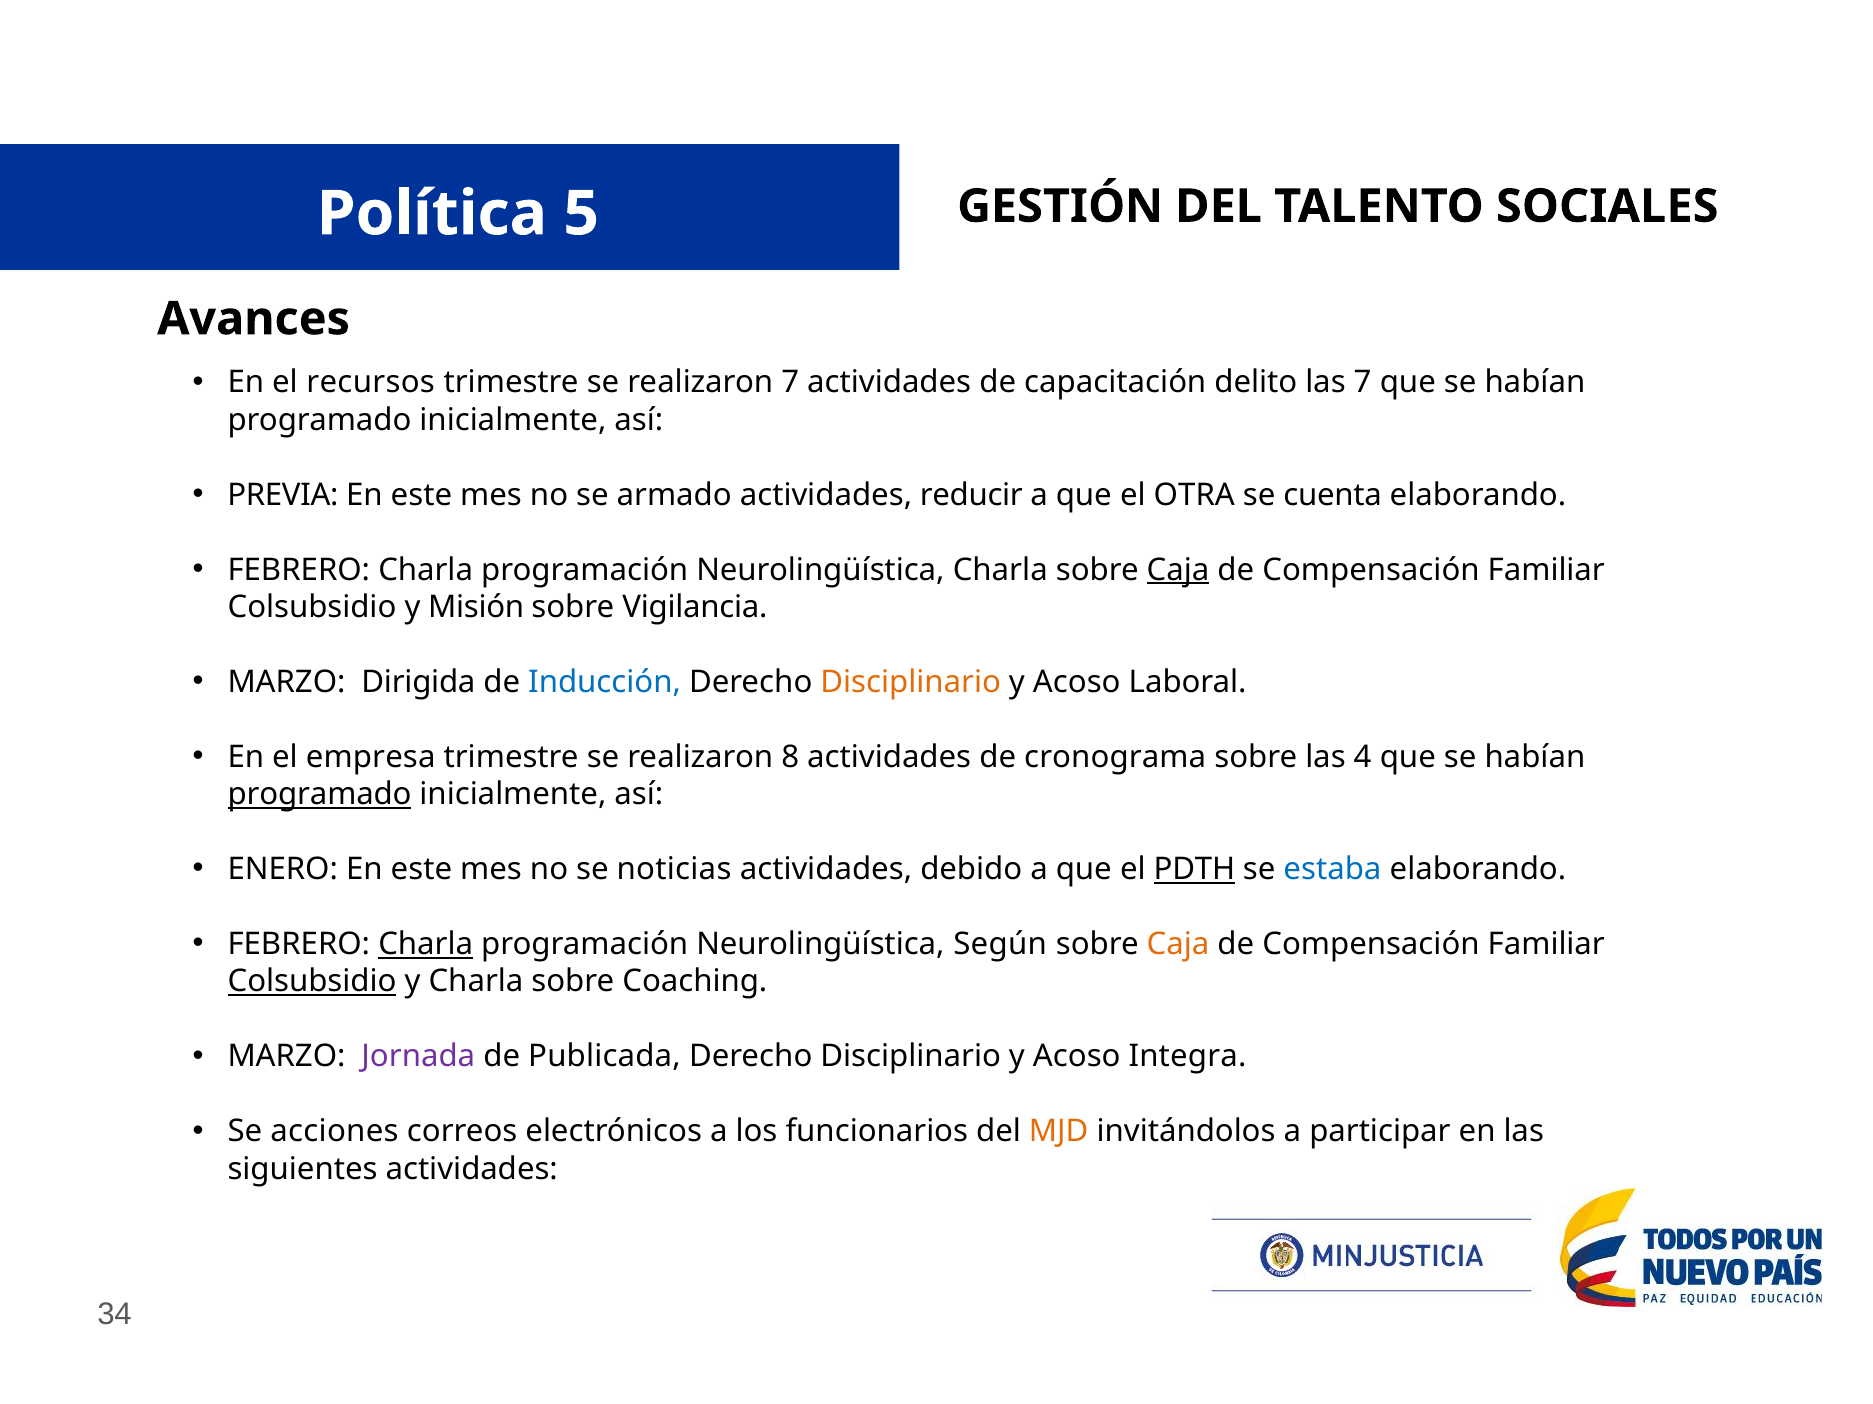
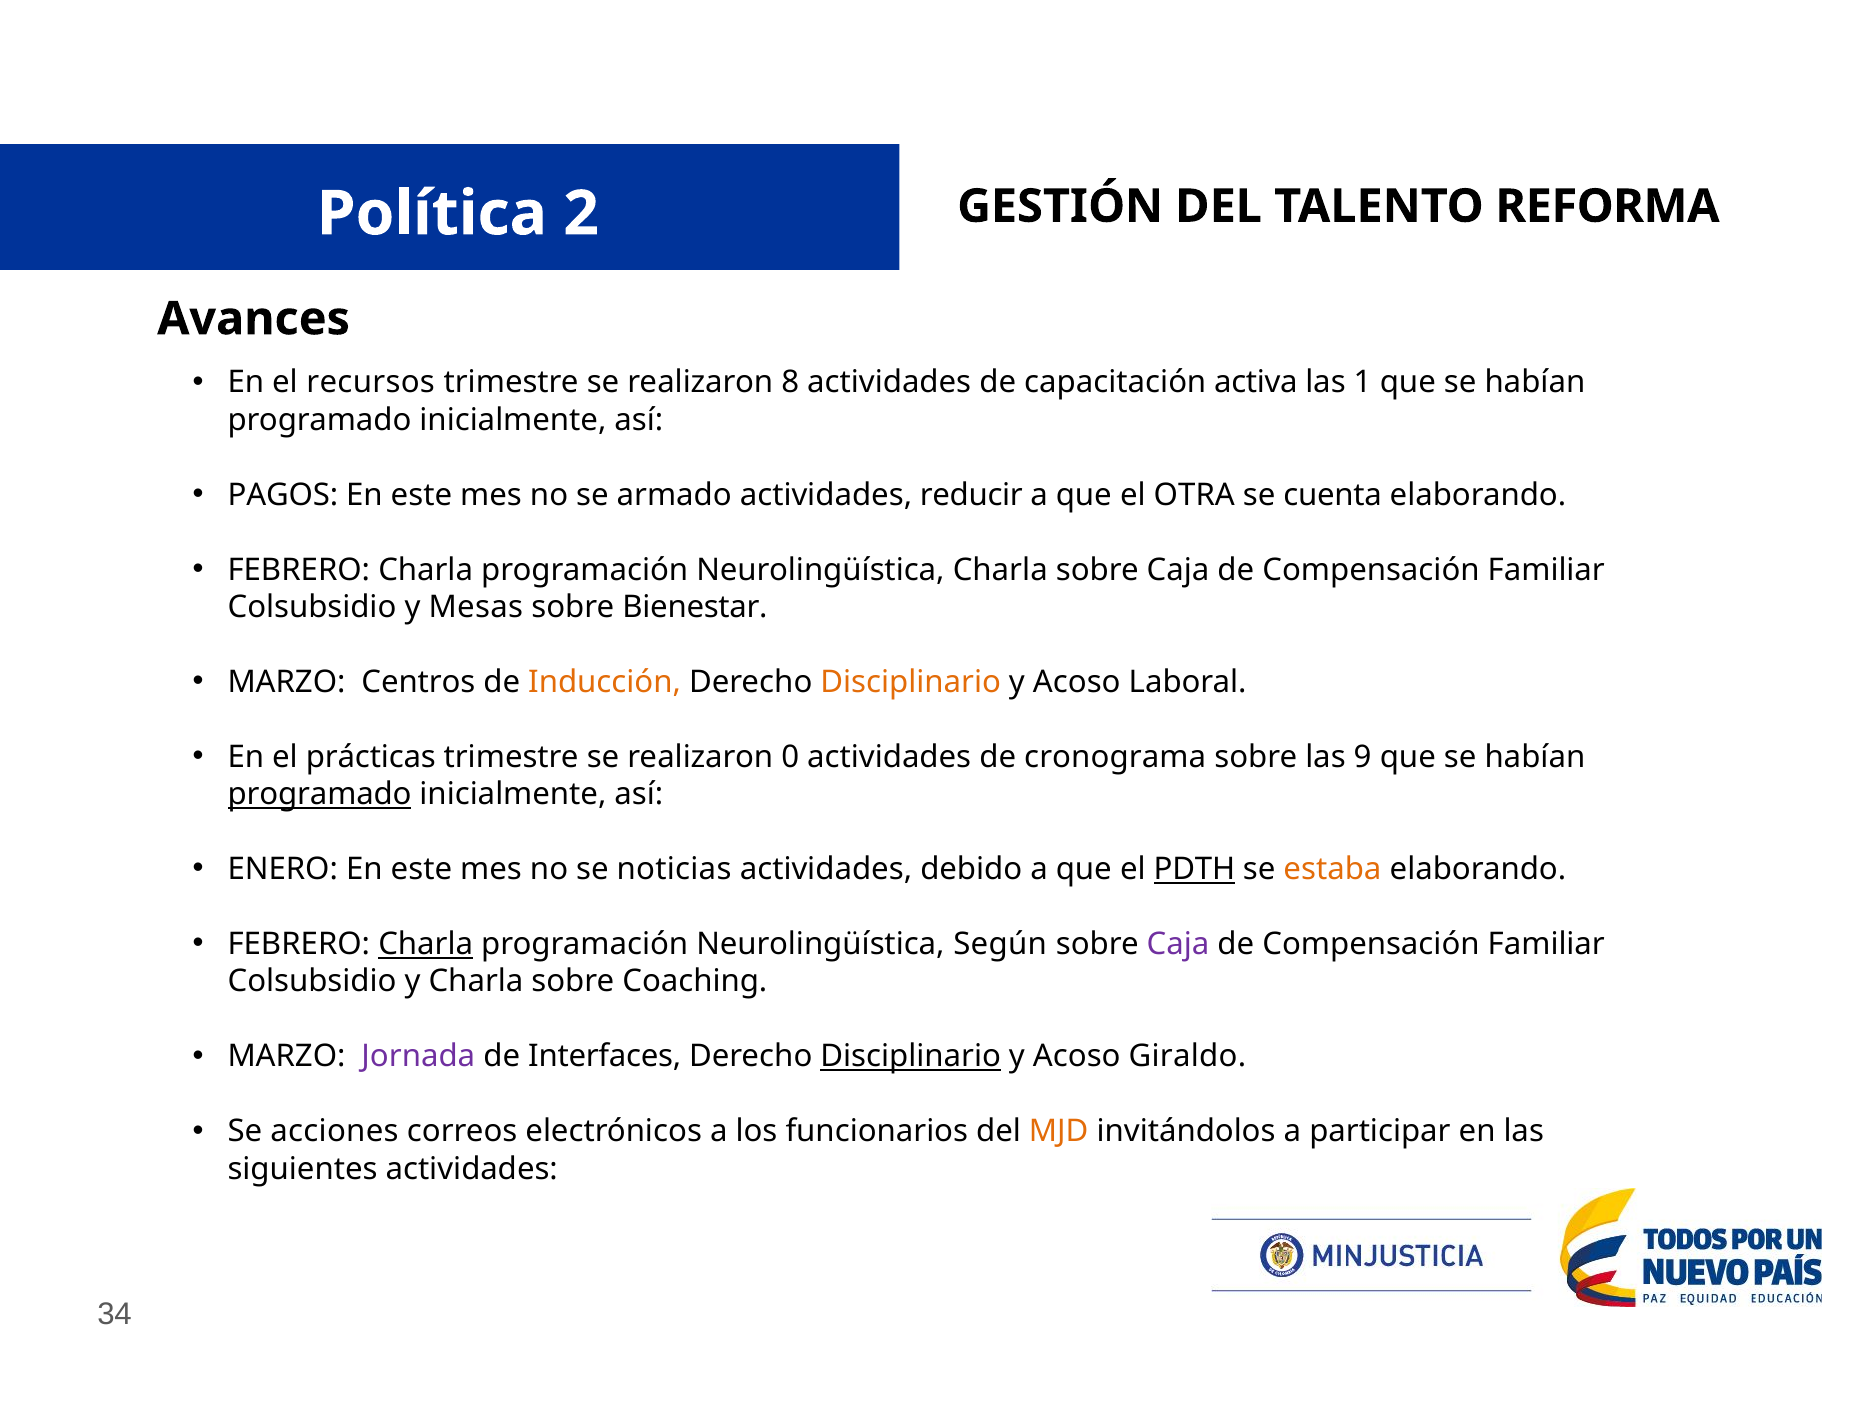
5: 5 -> 2
SOCIALES: SOCIALES -> REFORMA
realizaron 7: 7 -> 8
delito: delito -> activa
las 7: 7 -> 1
PREVIA: PREVIA -> PAGOS
Caja at (1178, 570) underline: present -> none
Misión: Misión -> Mesas
Vigilancia: Vigilancia -> Bienestar
Dirigida: Dirigida -> Centros
Inducción colour: blue -> orange
empresa: empresa -> prácticas
8: 8 -> 0
4: 4 -> 9
estaba colour: blue -> orange
Caja at (1178, 945) colour: orange -> purple
Colsubsidio at (312, 982) underline: present -> none
Publicada: Publicada -> Interfaces
Disciplinario at (911, 1057) underline: none -> present
Integra: Integra -> Giraldo
